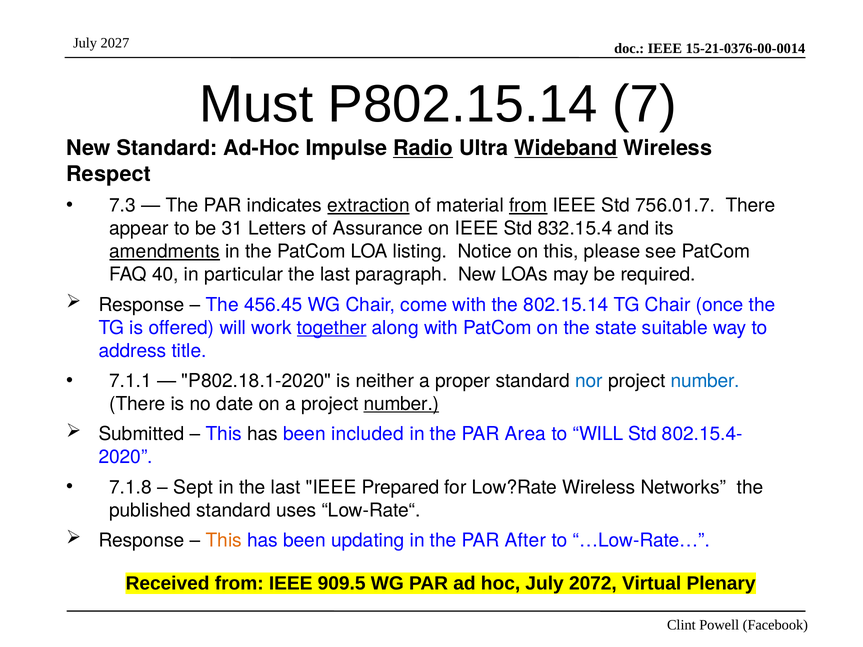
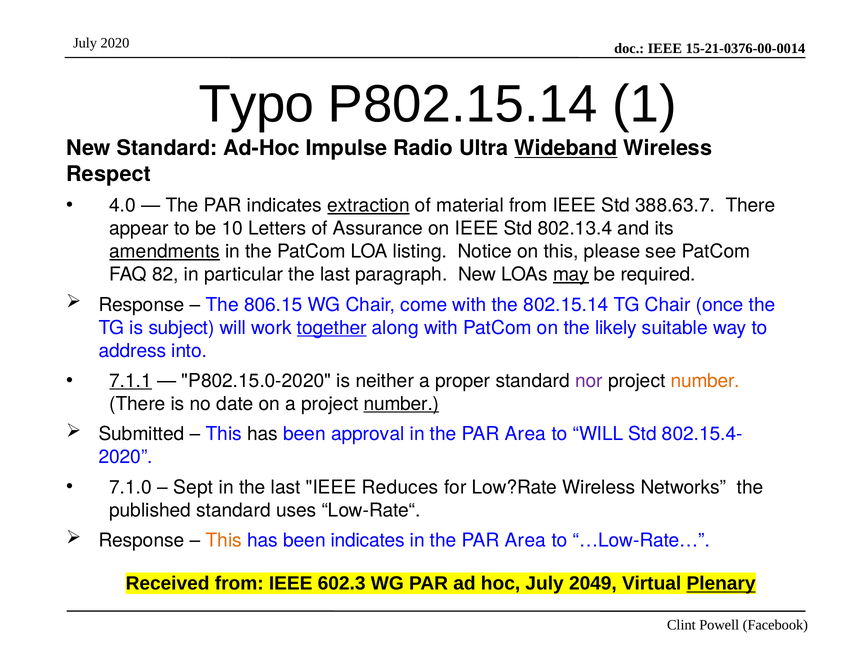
July 2027: 2027 -> 2020
Must: Must -> Typo
7: 7 -> 1
Radio underline: present -> none
7.3: 7.3 -> 4.0
from at (528, 206) underline: present -> none
756.01.7: 756.01.7 -> 388.63.7
31: 31 -> 10
832.15.4: 832.15.4 -> 802.13.4
40: 40 -> 82
may underline: none -> present
456.45: 456.45 -> 806.15
offered: offered -> subject
state: state -> likely
title: title -> into
7.1.1 underline: none -> present
P802.18.1-2020: P802.18.1-2020 -> P802.15.0-2020
nor colour: blue -> purple
number at (705, 381) colour: blue -> orange
included: included -> approval
7.1.8: 7.1.8 -> 7.1.0
Prepared: Prepared -> Reduces
been updating: updating -> indicates
After at (526, 541): After -> Area
909.5: 909.5 -> 602.3
2072: 2072 -> 2049
Plenary underline: none -> present
